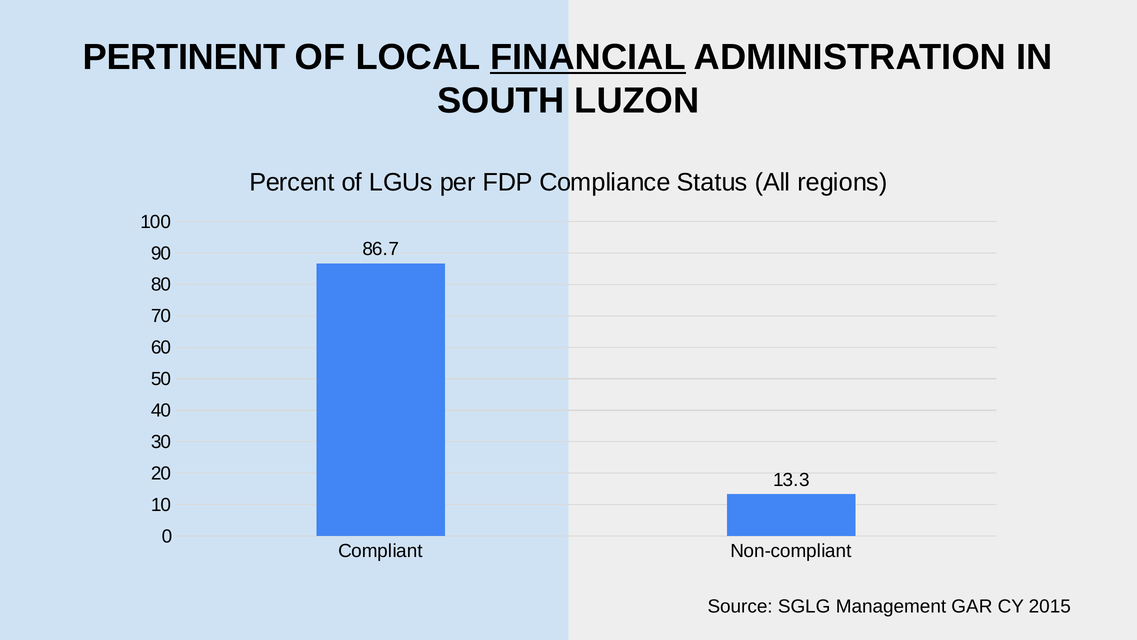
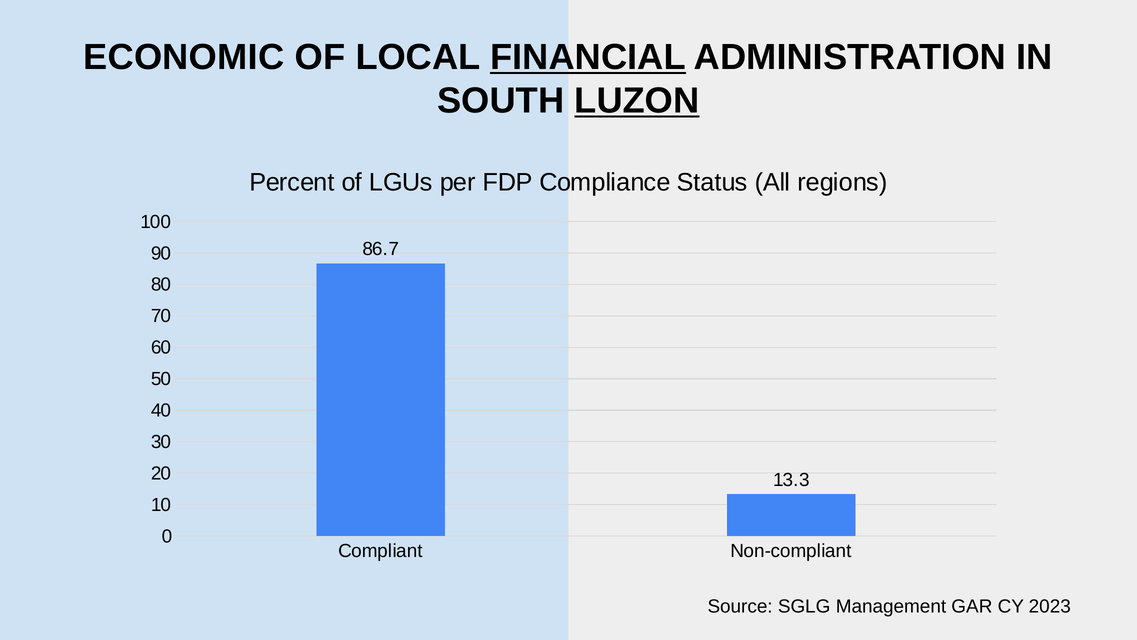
PERTINENT: PERTINENT -> ECONOMIC
LUZON underline: none -> present
2015: 2015 -> 2023
